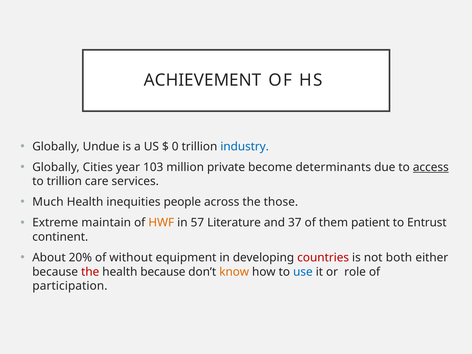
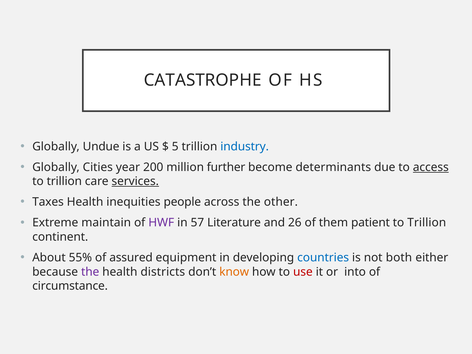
ACHIEVEMENT: ACHIEVEMENT -> CATASTROPHE
0: 0 -> 5
103: 103 -> 200
private: private -> further
services underline: none -> present
Much: Much -> Taxes
those: those -> other
HWF colour: orange -> purple
37: 37 -> 26
Entrust at (427, 223): Entrust -> Trillion
20%: 20% -> 55%
without: without -> assured
countries colour: red -> blue
the at (90, 272) colour: red -> purple
health because: because -> districts
use colour: blue -> red
role: role -> into
participation: participation -> circumstance
